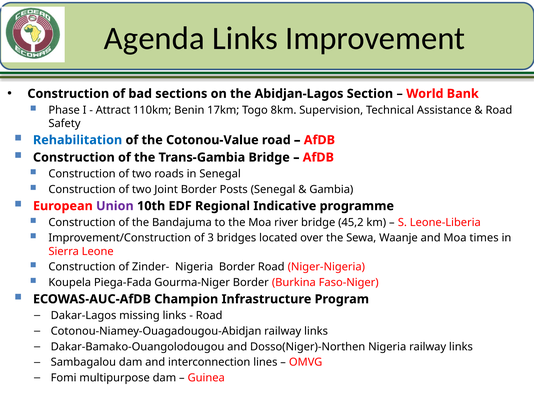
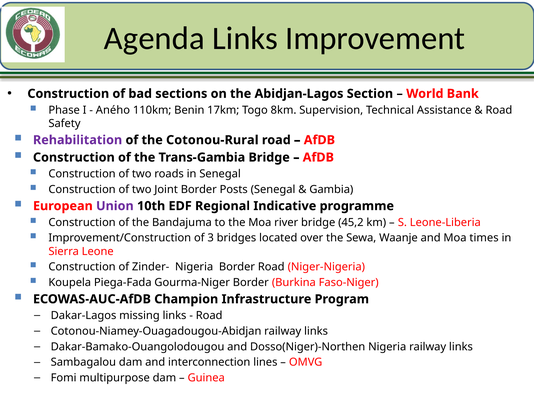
Attract: Attract -> Aného
Rehabilitation colour: blue -> purple
Cotonou-Value: Cotonou-Value -> Cotonou-Rural
